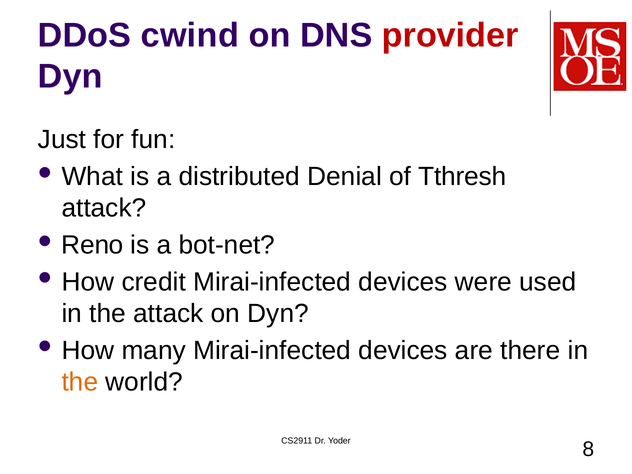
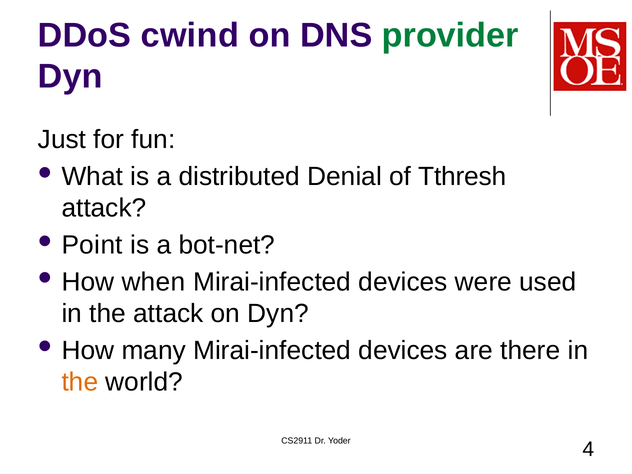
provider colour: red -> green
Reno: Reno -> Point
credit: credit -> when
8: 8 -> 4
